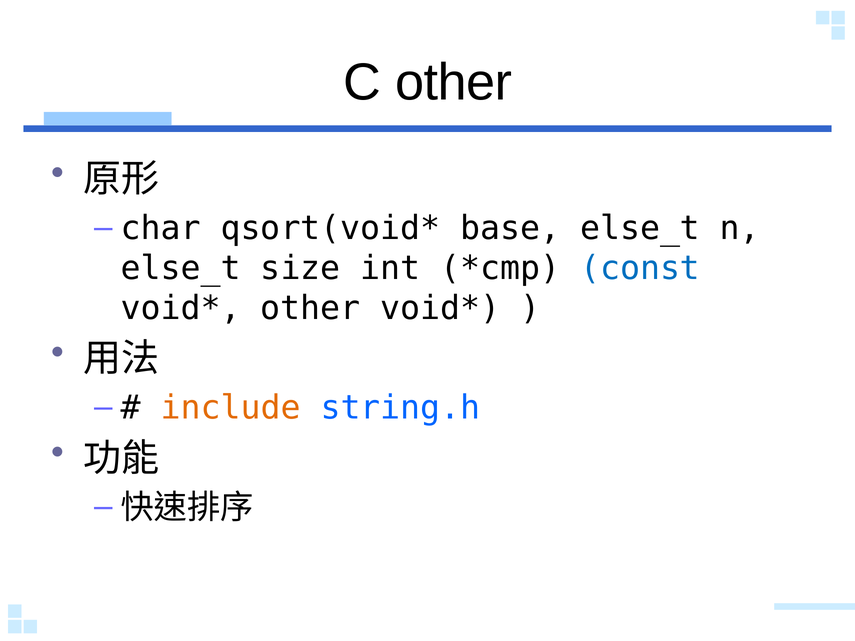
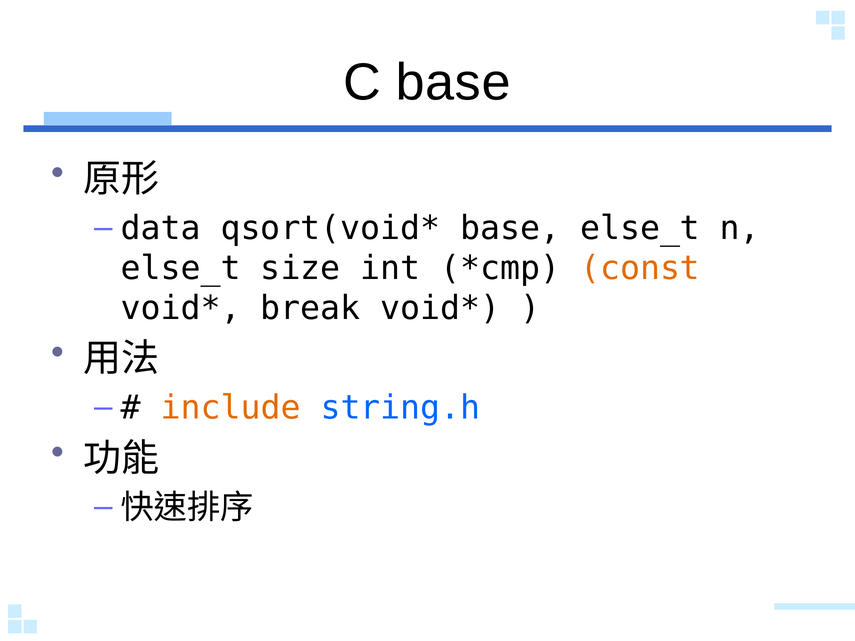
C other: other -> base
char: char -> data
const colour: blue -> orange
other at (311, 308): other -> break
